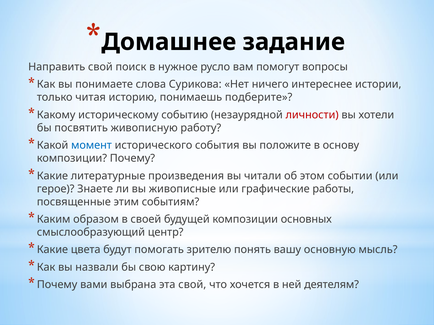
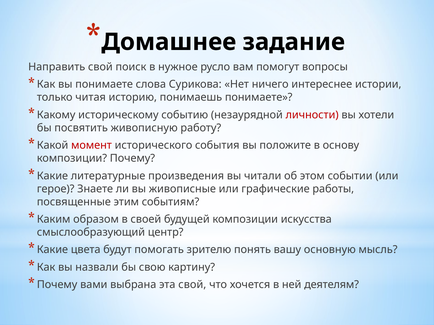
понимаешь подберите: подберите -> понимаете
момент colour: blue -> red
основных: основных -> искусства
